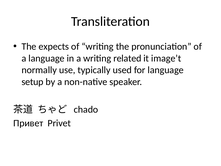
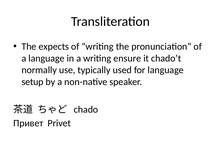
related: related -> ensure
image’t: image’t -> chado’t
